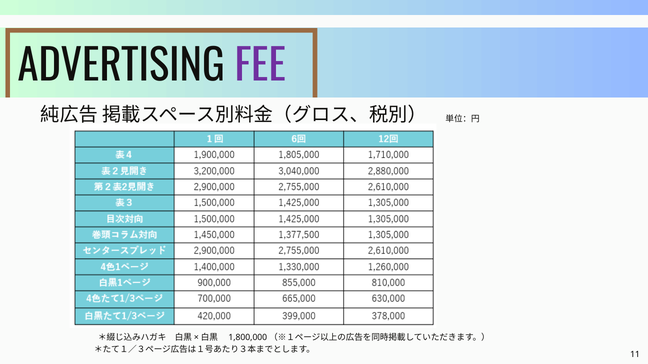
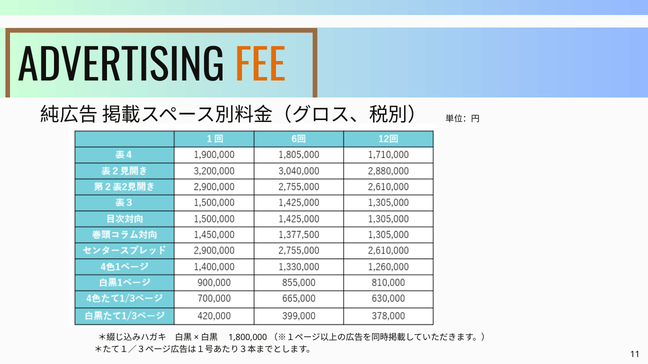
FEE colour: purple -> orange
